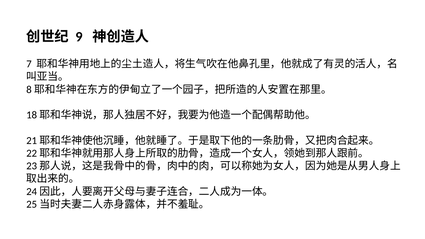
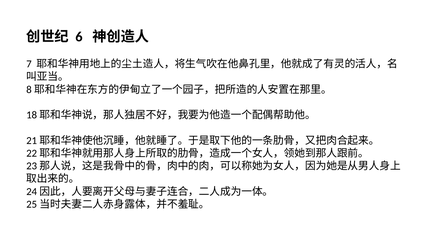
9: 9 -> 6
